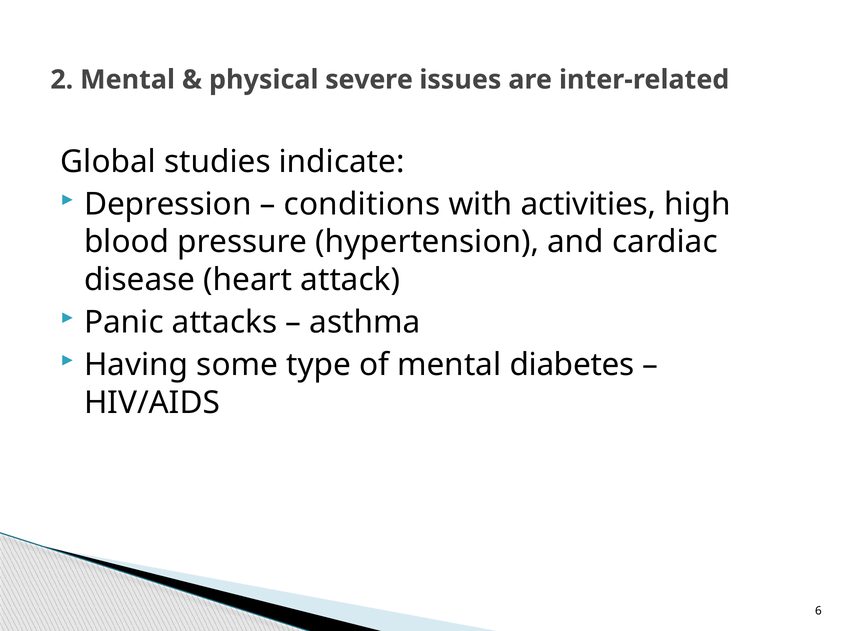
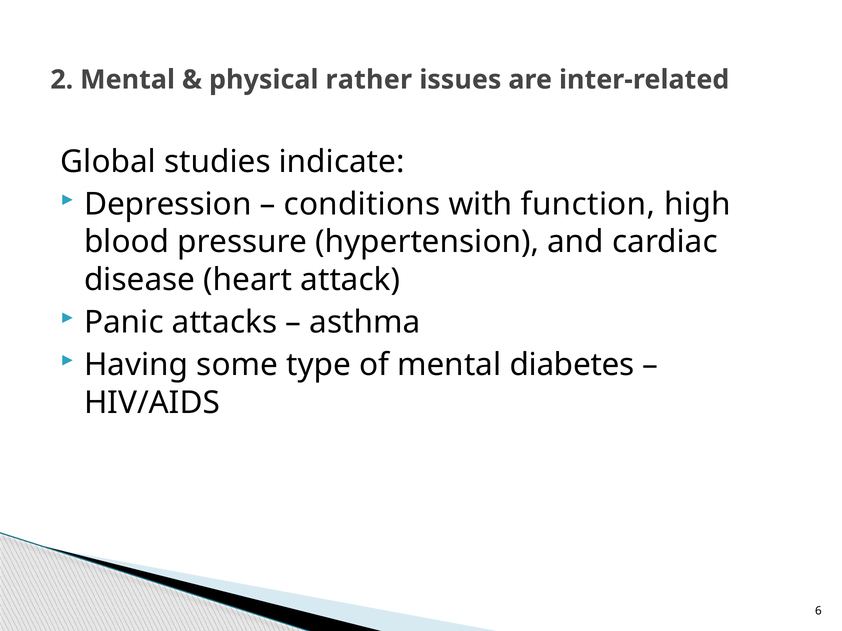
severe: severe -> rather
activities: activities -> function
